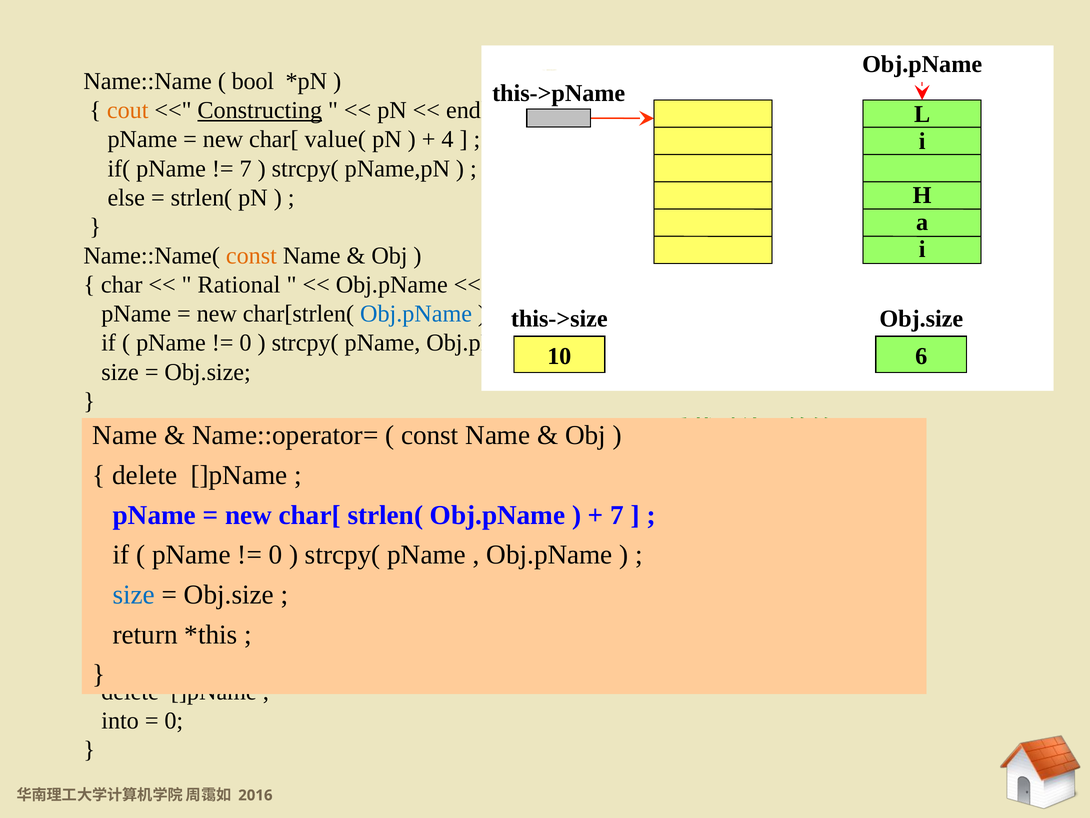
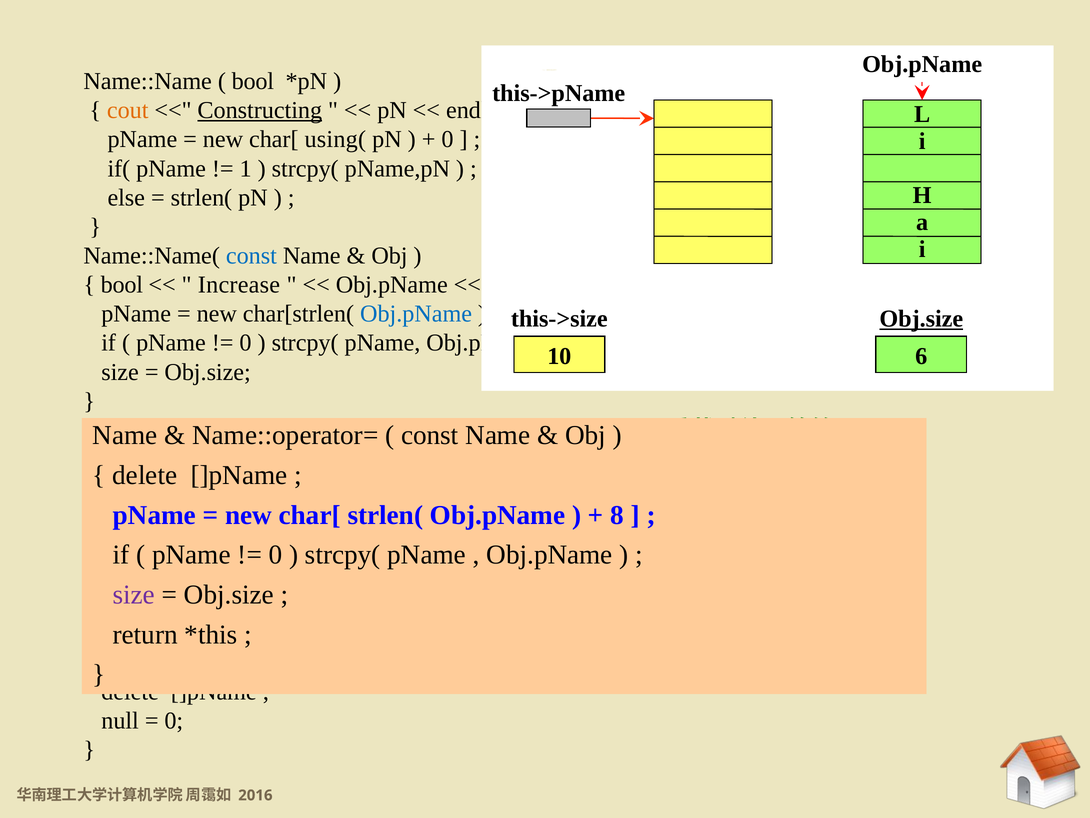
value(: value( -> using(
4 at (448, 139): 4 -> 0
7 at (246, 168): 7 -> 1
const at (251, 256) colour: orange -> blue
char at (122, 285): char -> bool
Rational: Rational -> Increase
Obj.size at (921, 319) underline: none -> present
7 at (617, 515): 7 -> 8
size at (134, 594) colour: blue -> purple
into at (120, 720): into -> null
